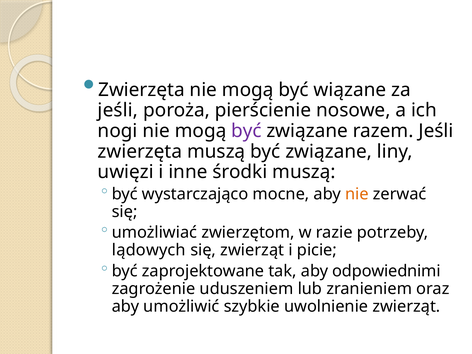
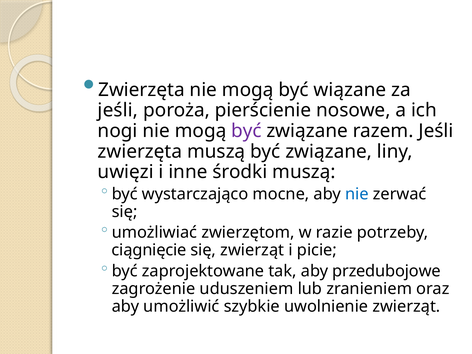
nie at (357, 194) colour: orange -> blue
lądowych: lądowych -> ciągnięcie
odpowiednimi: odpowiednimi -> przedubojowe
